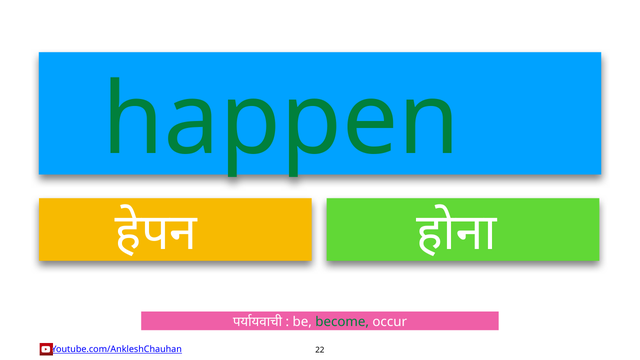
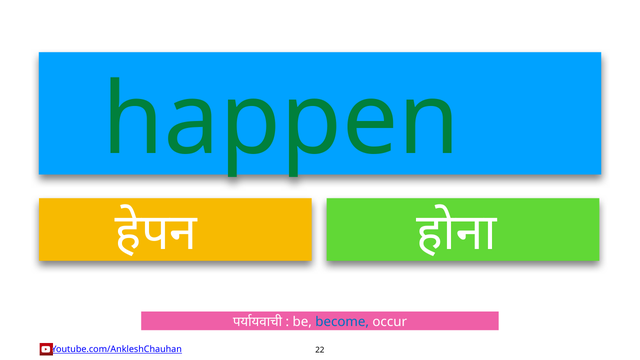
become colour: green -> blue
